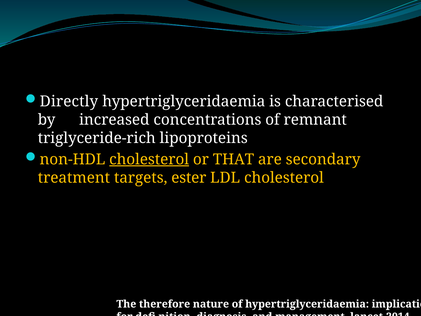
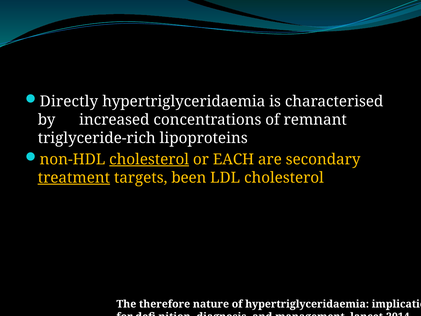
THAT: THAT -> EACH
treatment underline: none -> present
ester: ester -> been
